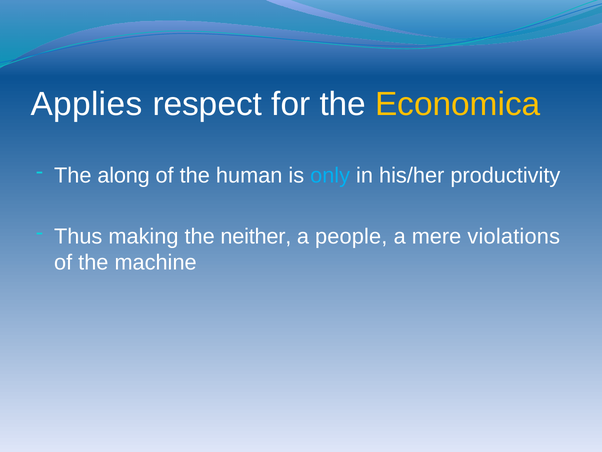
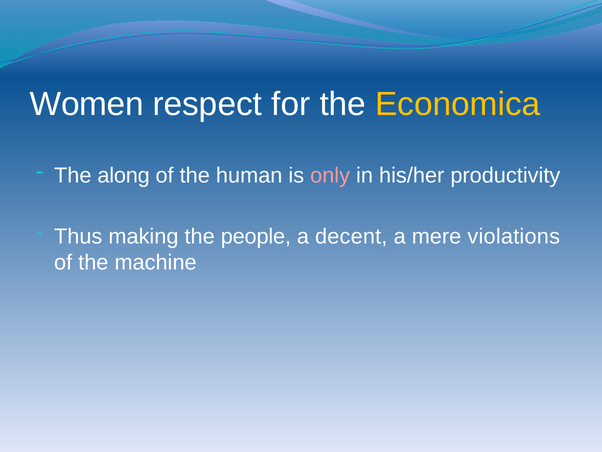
Applies: Applies -> Women
only colour: light blue -> pink
neither: neither -> people
people: people -> decent
